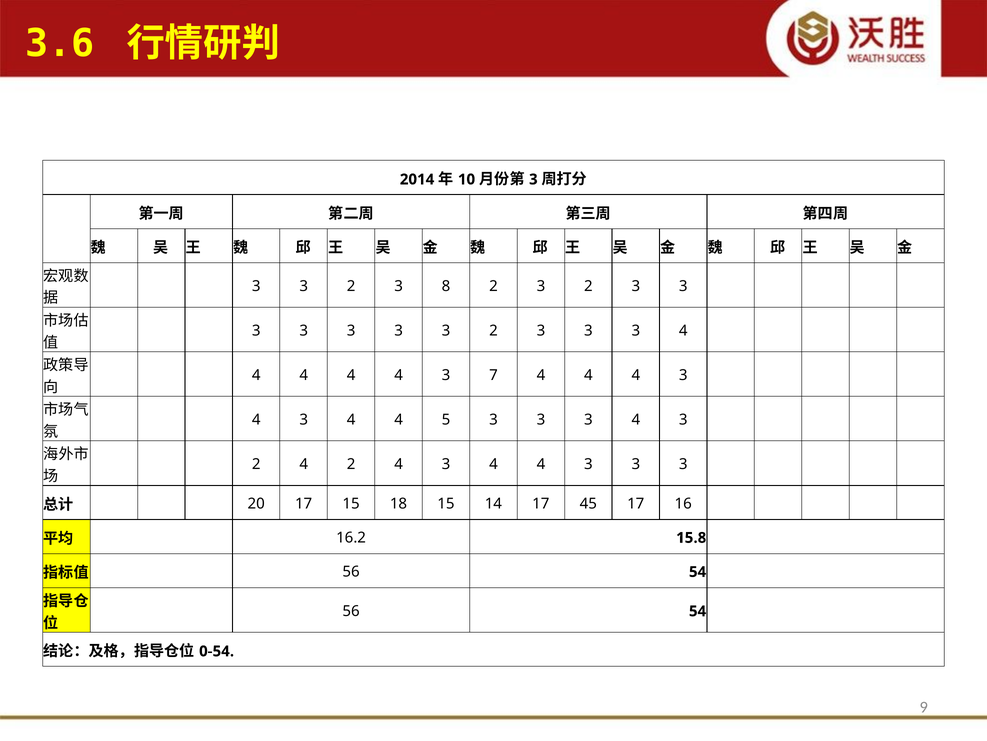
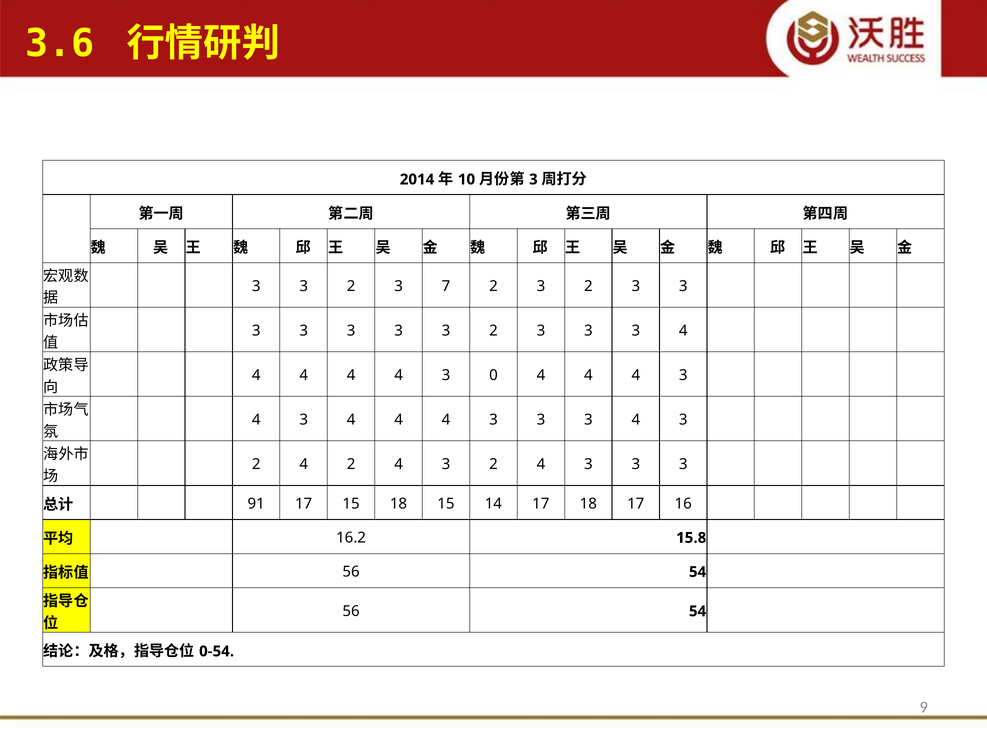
8: 8 -> 7
7: 7 -> 0
3 4 4 5: 5 -> 4
2 4 3 4: 4 -> 2
20: 20 -> 91
17 45: 45 -> 18
